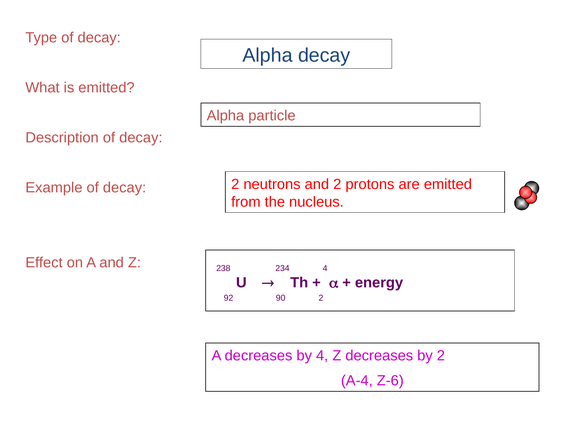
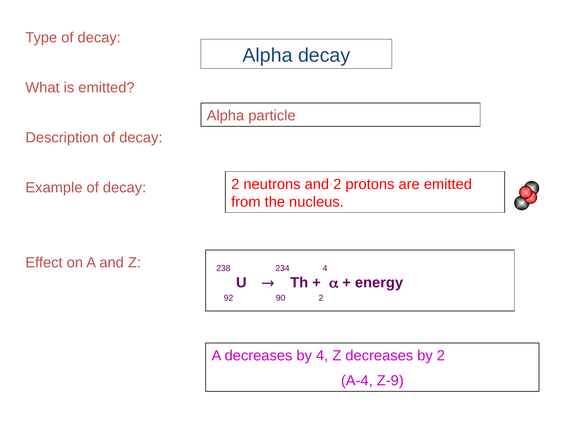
Z-6: Z-6 -> Z-9
